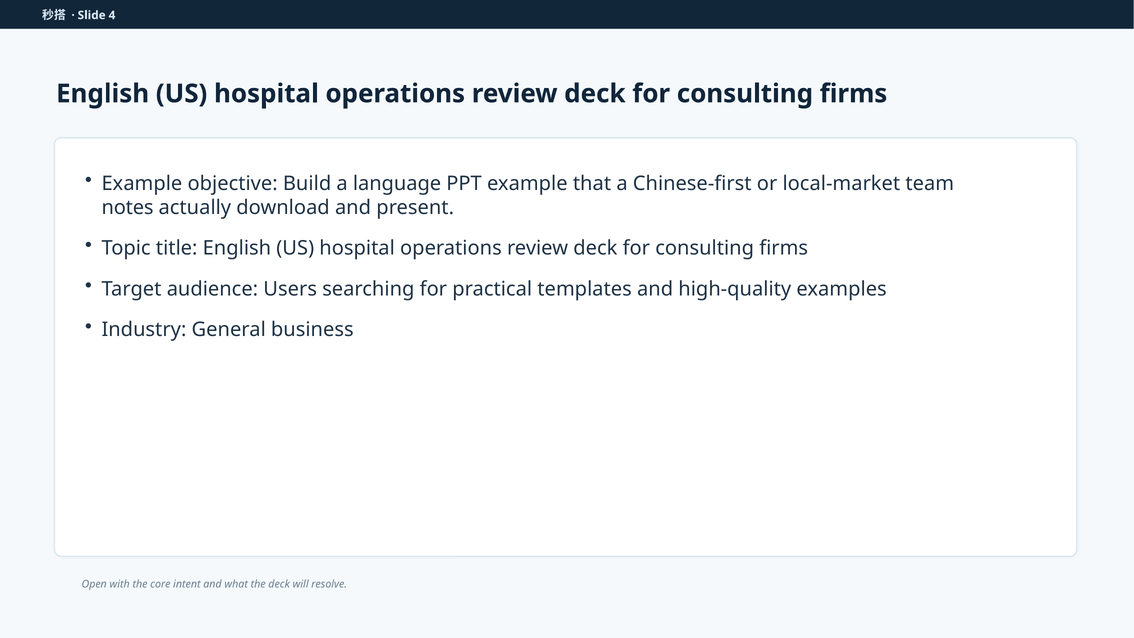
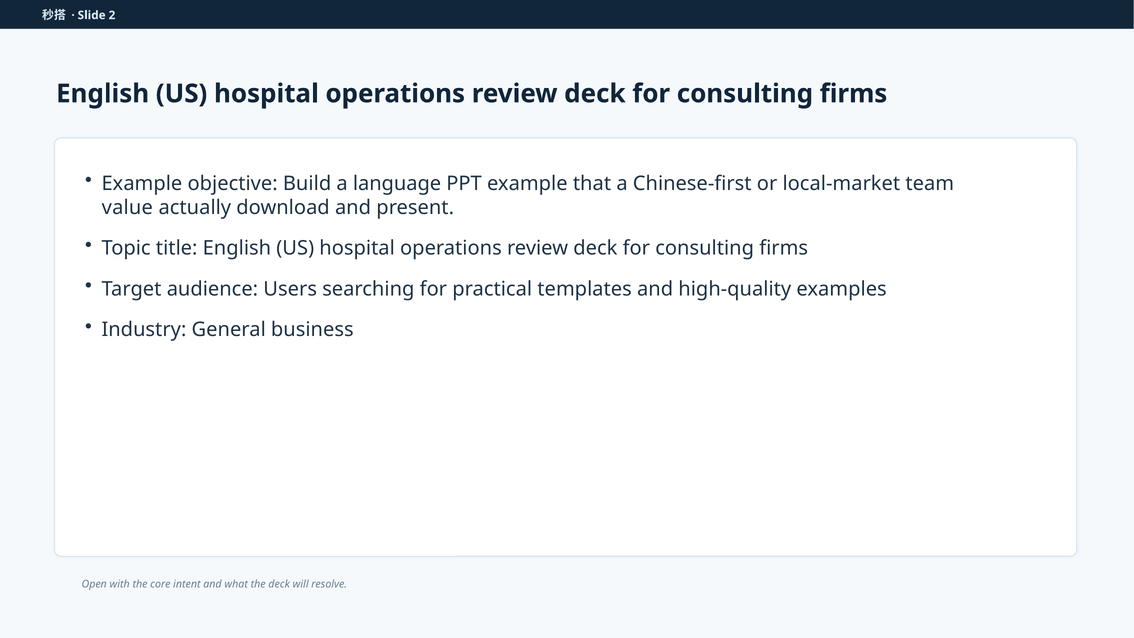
4: 4 -> 2
notes: notes -> value
